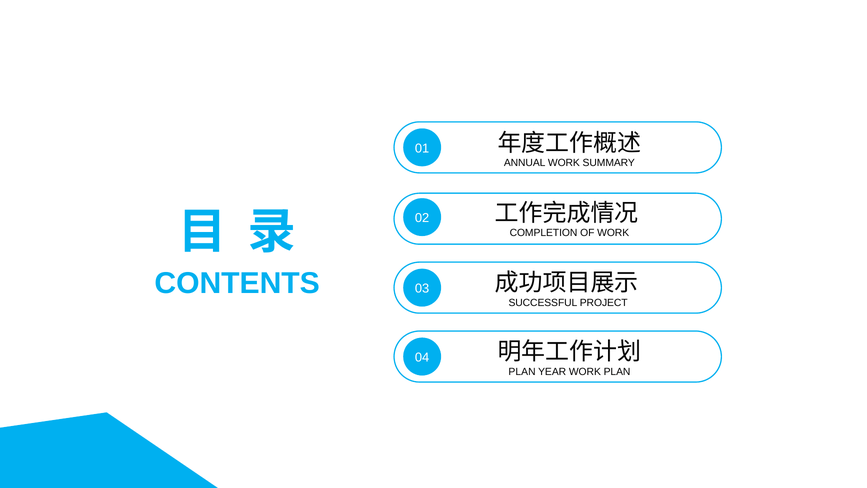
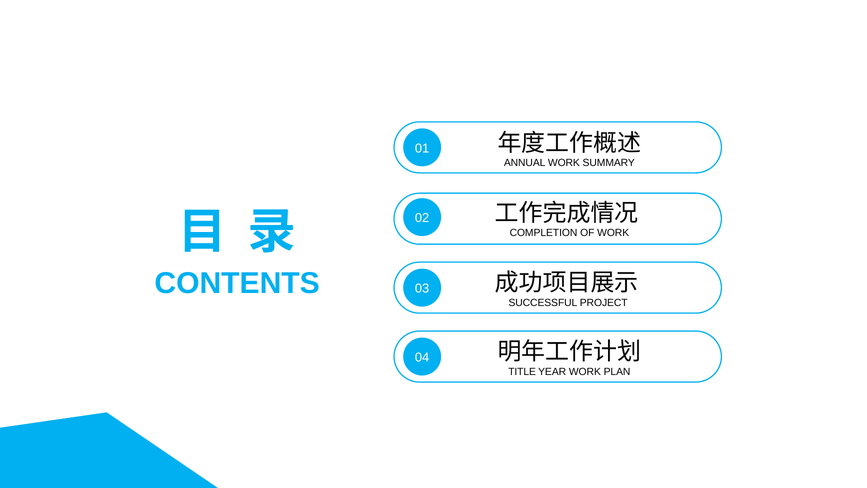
PLAN at (522, 371): PLAN -> TITLE
